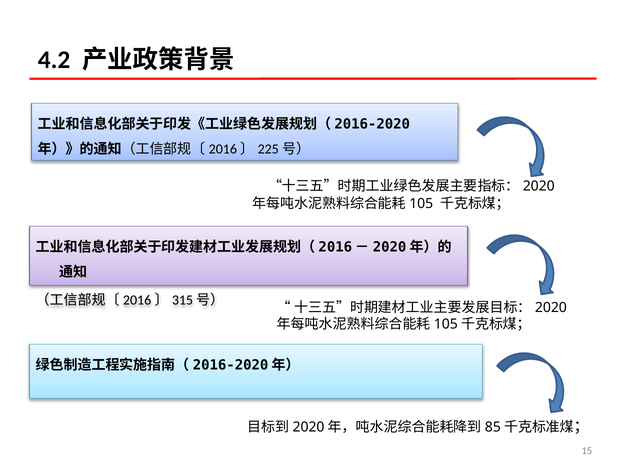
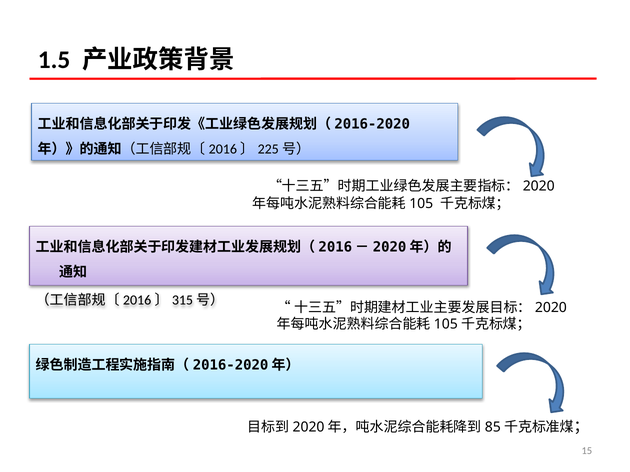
4.2: 4.2 -> 1.5
